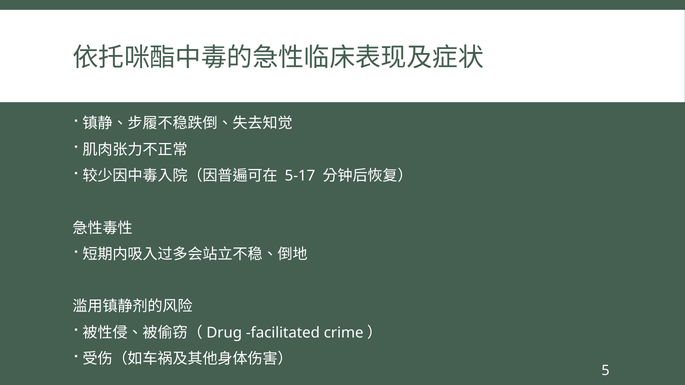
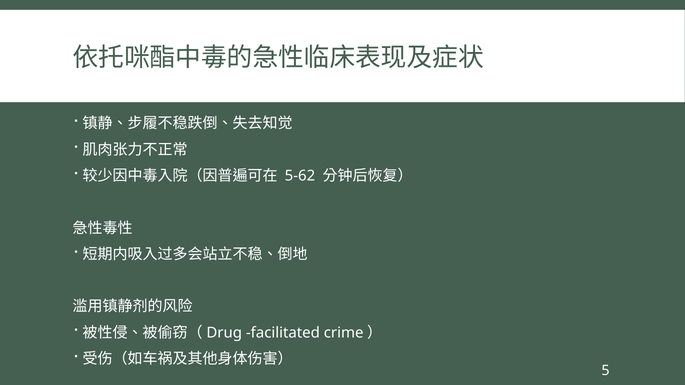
5-17: 5-17 -> 5-62
